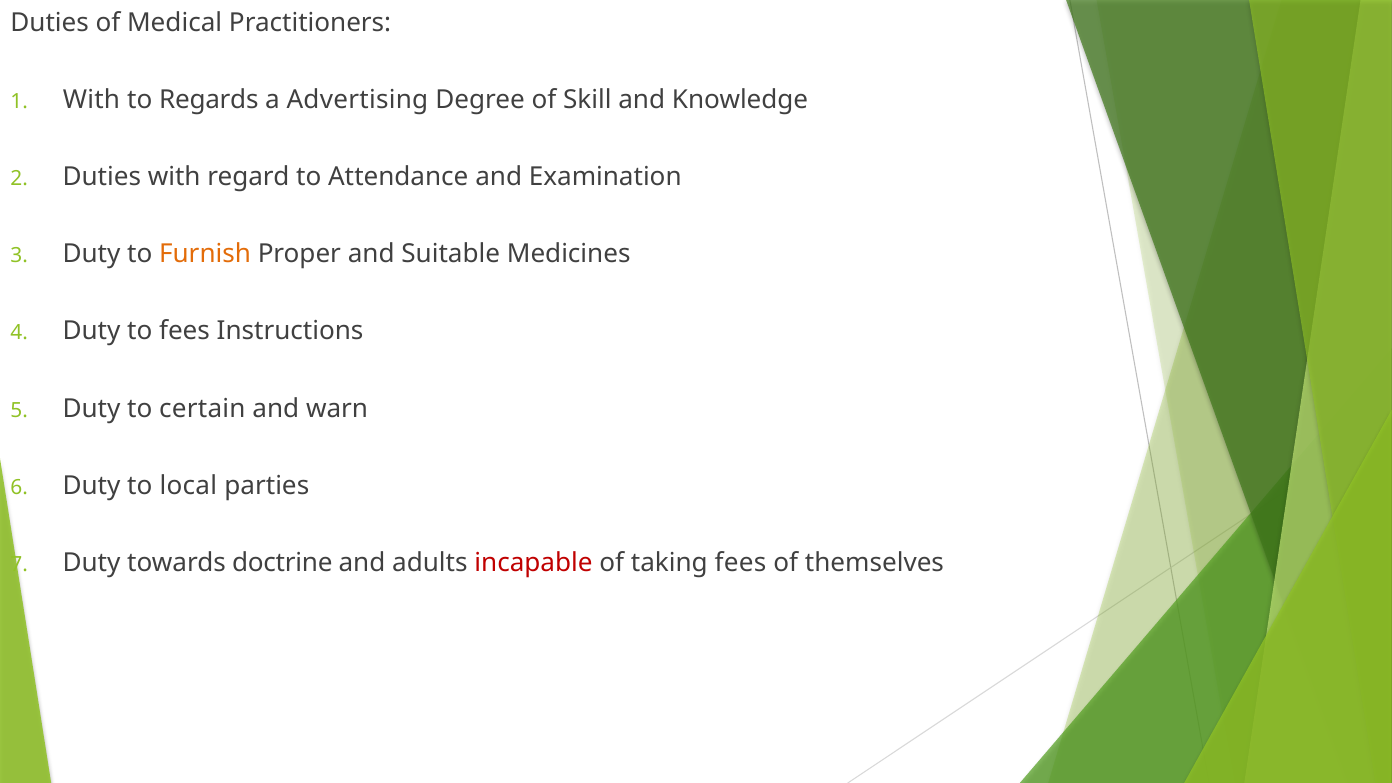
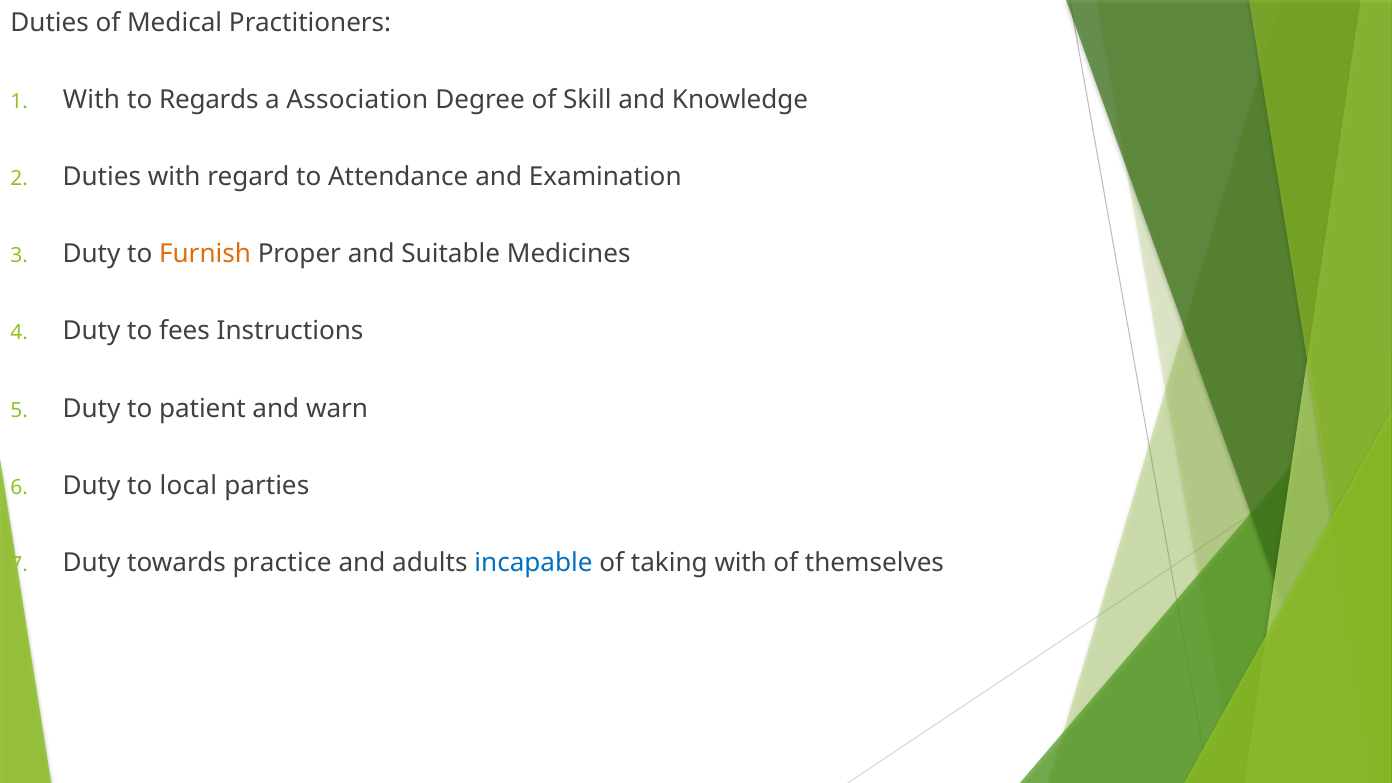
Advertising: Advertising -> Association
certain: certain -> patient
doctrine: doctrine -> practice
incapable colour: red -> blue
taking fees: fees -> with
